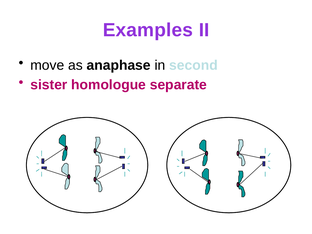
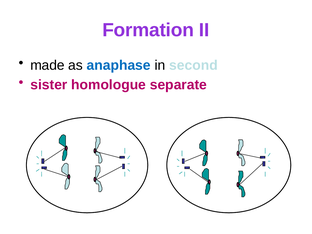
Examples: Examples -> Formation
move: move -> made
anaphase colour: black -> blue
